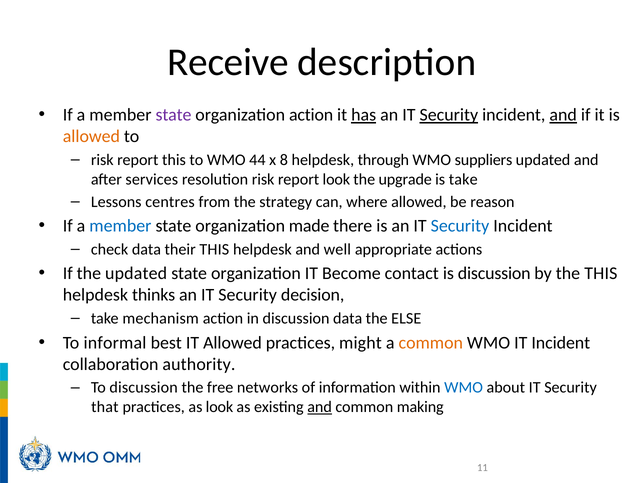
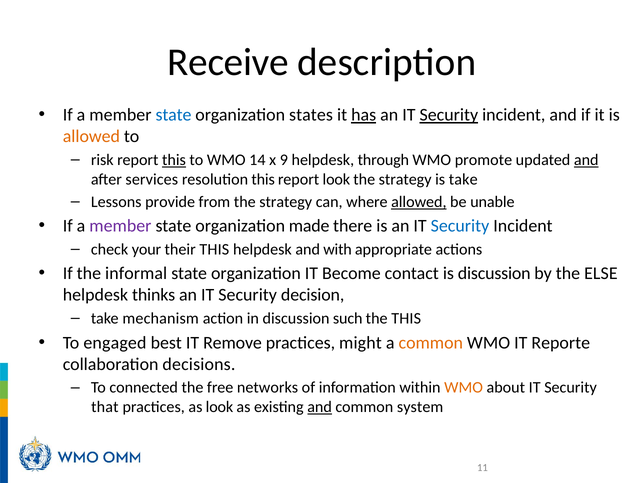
state at (173, 115) colour: purple -> blue
organization action: action -> states
and at (563, 115) underline: present -> none
this at (174, 160) underline: none -> present
44: 44 -> 14
8: 8 -> 9
suppliers: suppliers -> promote
and at (586, 160) underline: none -> present
resolution risk: risk -> this
upgrade at (405, 179): upgrade -> strategy
centres: centres -> provide
allowed at (419, 202) underline: none -> present
reason: reason -> unable
member at (120, 226) colour: blue -> purple
check data: data -> your
well: well -> with
the updated: updated -> informal
the THIS: THIS -> ELSE
discussion data: data -> such
the ELSE: ELSE -> THIS
informal: informal -> engaged
IT Allowed: Allowed -> Remove
IT Incident: Incident -> Reporte
authority: authority -> decisions
To discussion: discussion -> connected
WMO at (464, 388) colour: blue -> orange
making: making -> system
